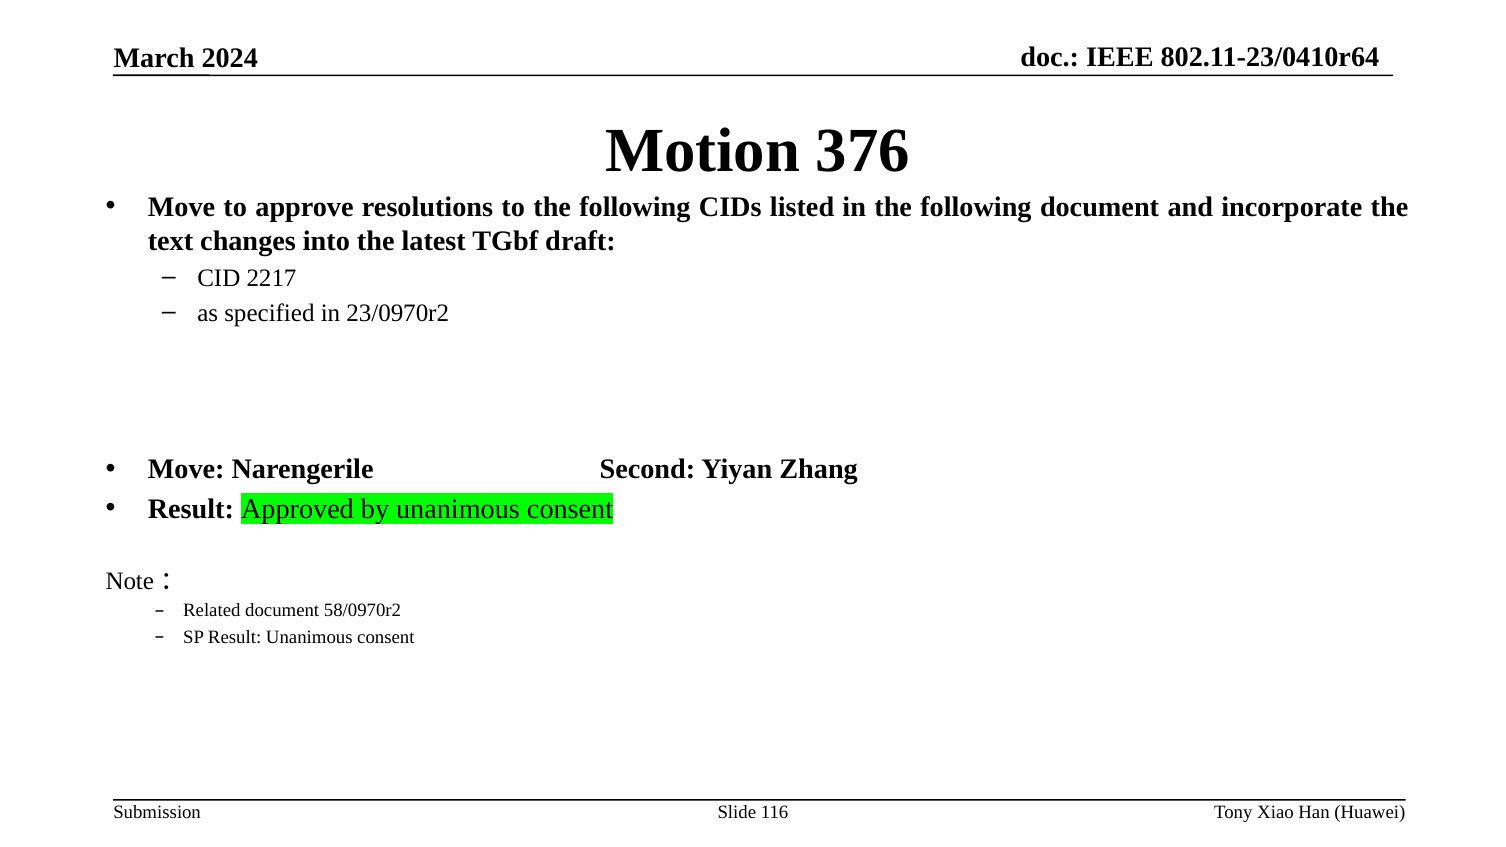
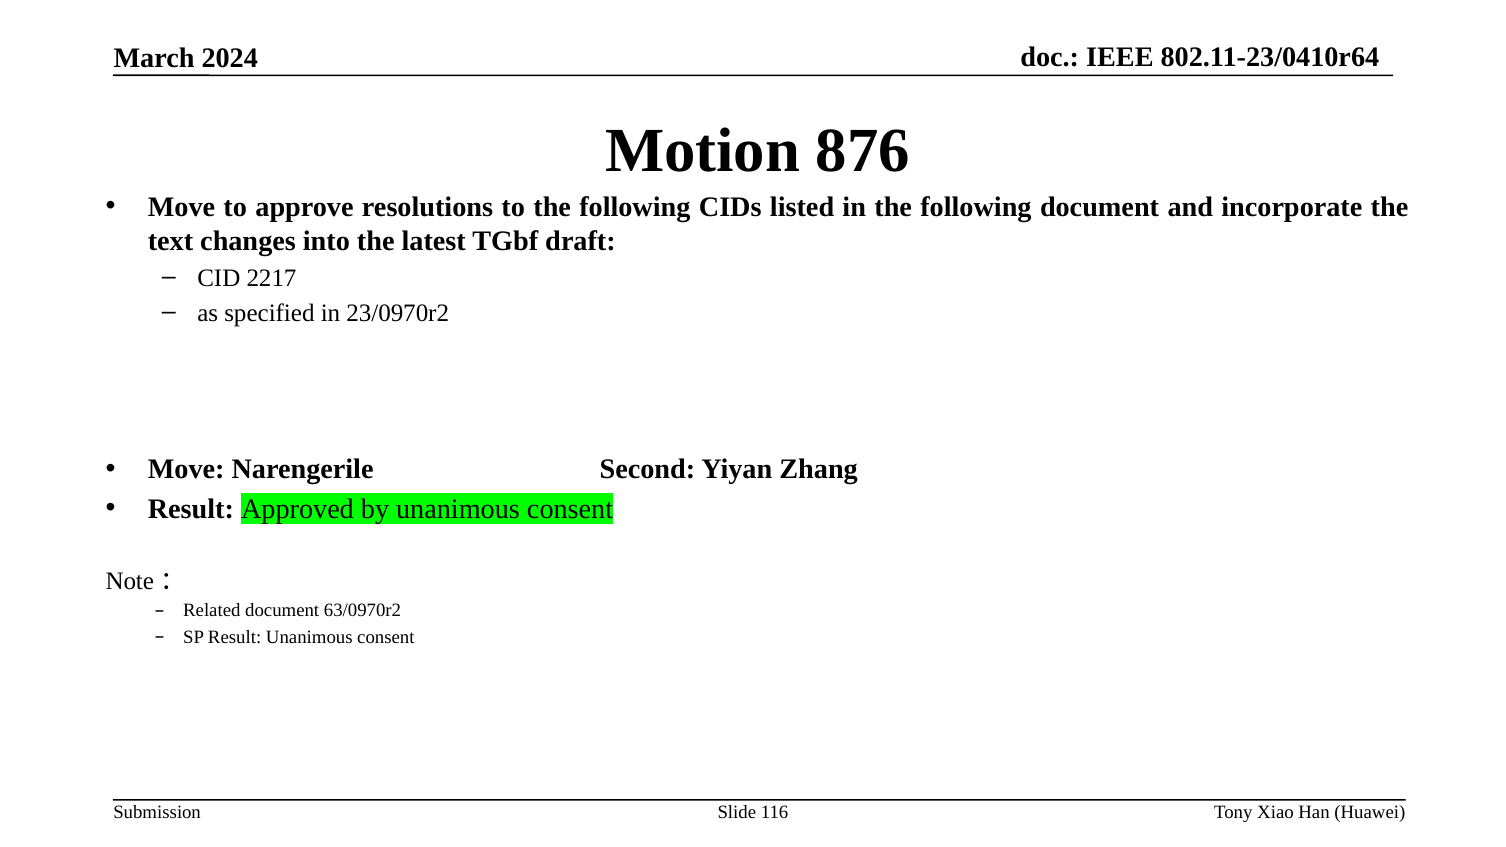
376: 376 -> 876
58/0970r2: 58/0970r2 -> 63/0970r2
